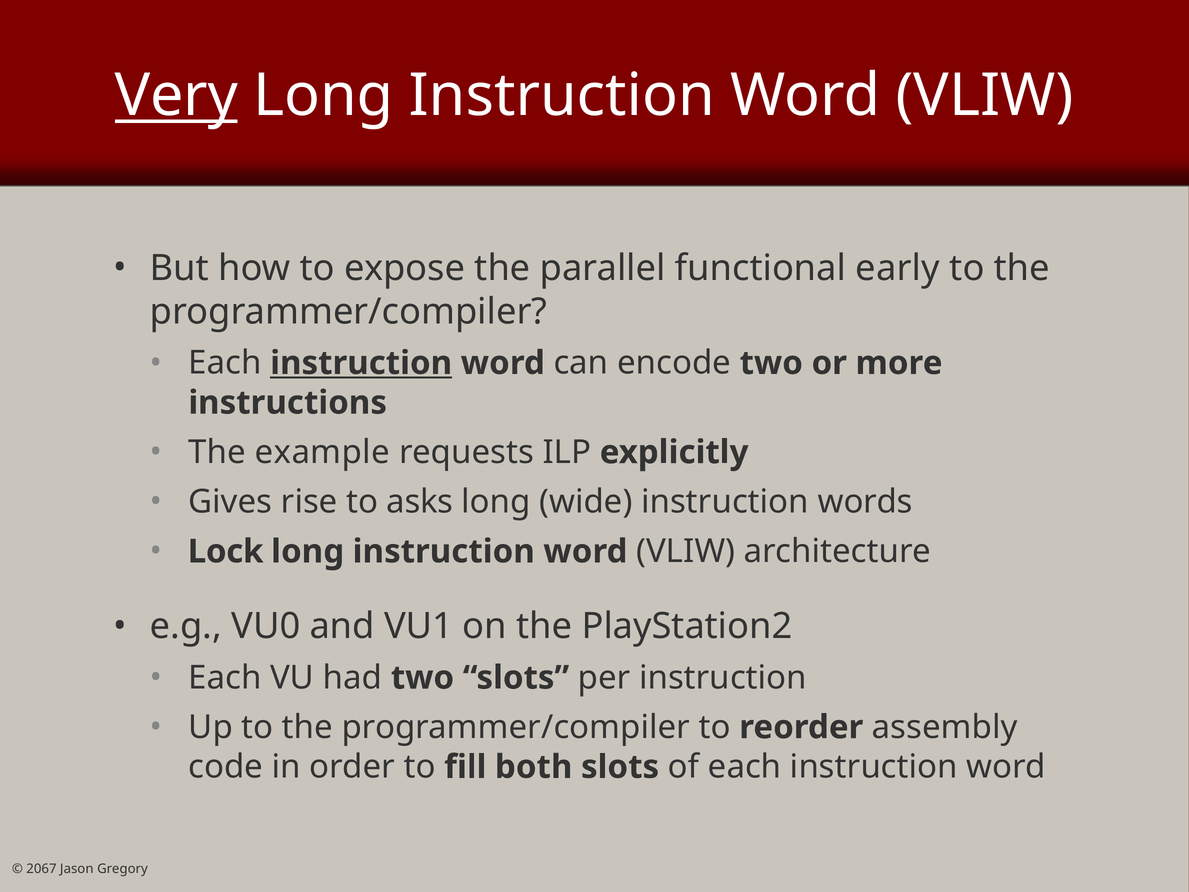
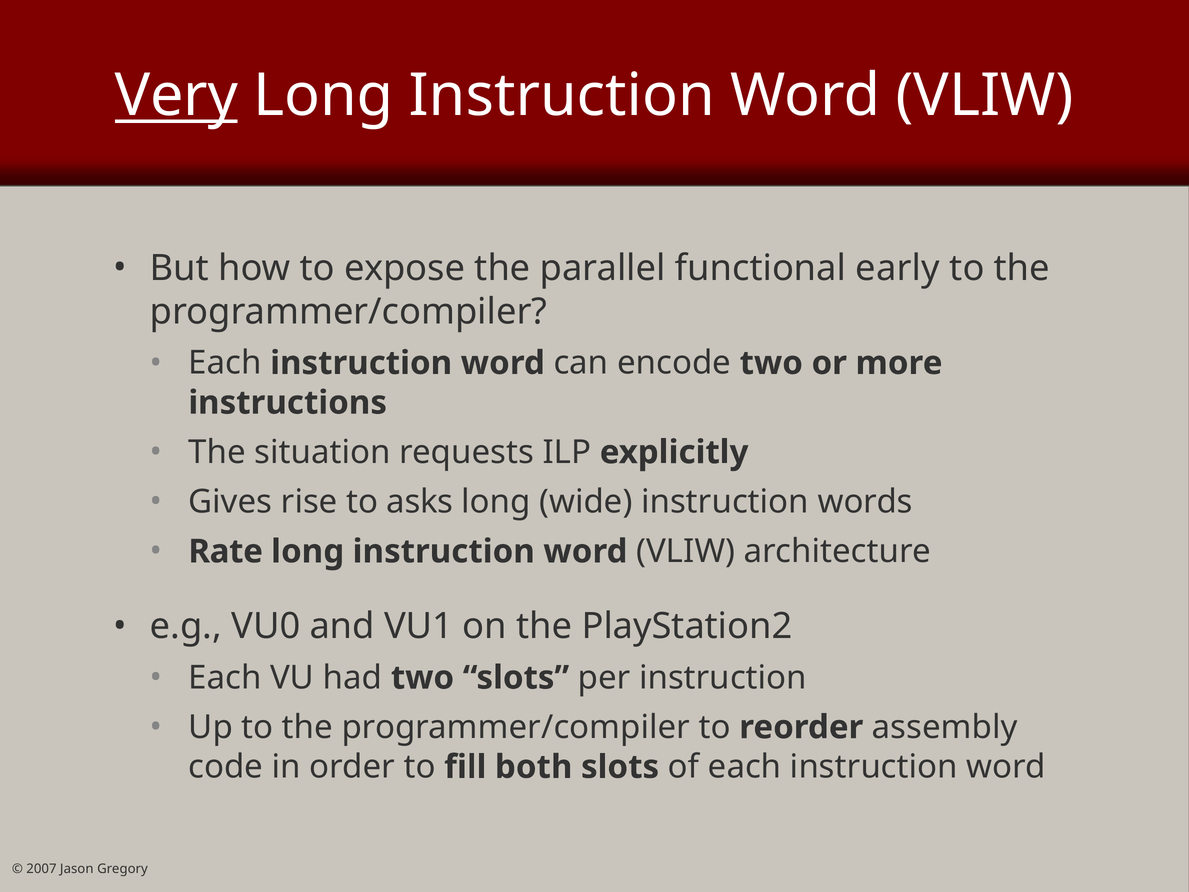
instruction at (361, 363) underline: present -> none
example: example -> situation
Lock: Lock -> Rate
2067: 2067 -> 2007
